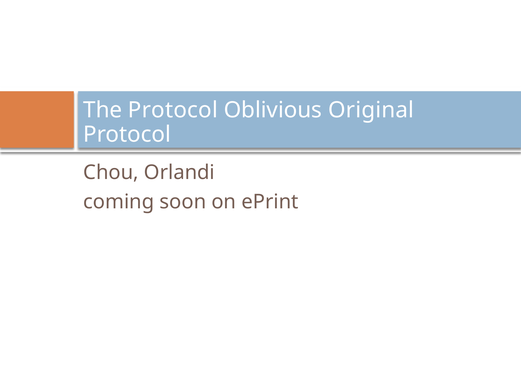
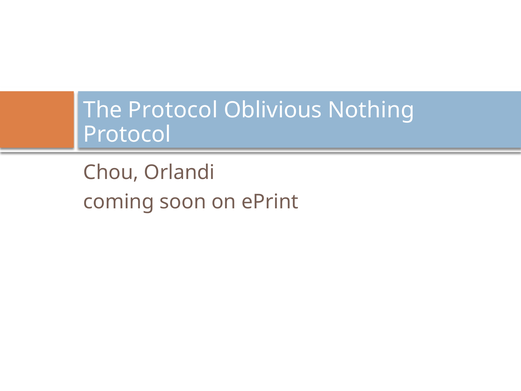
Original: Original -> Nothing
